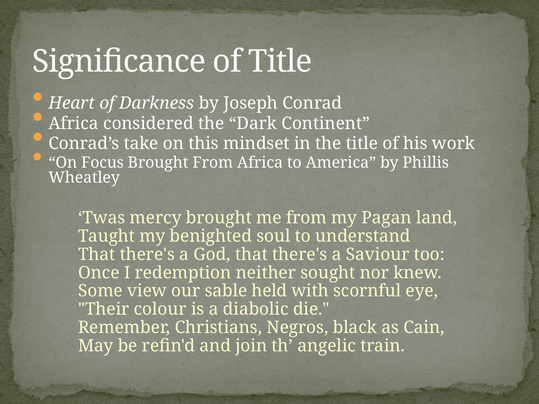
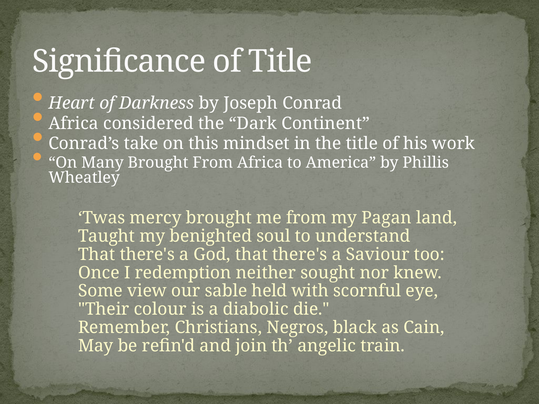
Focus: Focus -> Many
